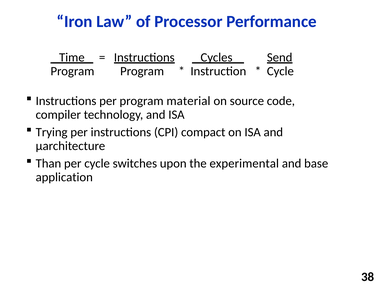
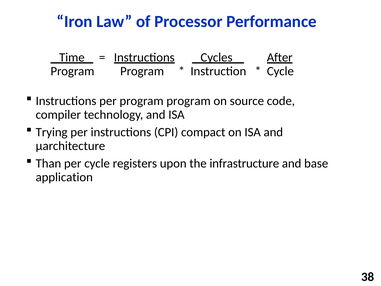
Send: Send -> After
per program material: material -> program
switches: switches -> registers
experimental: experimental -> infrastructure
